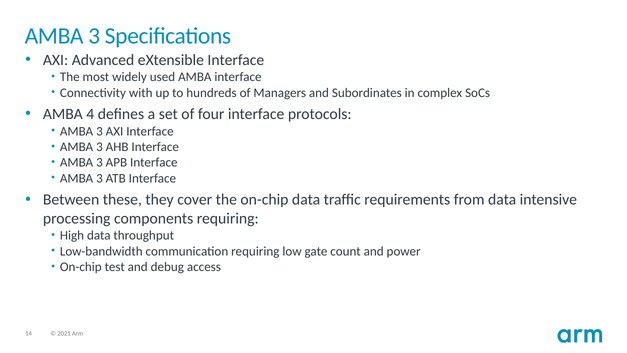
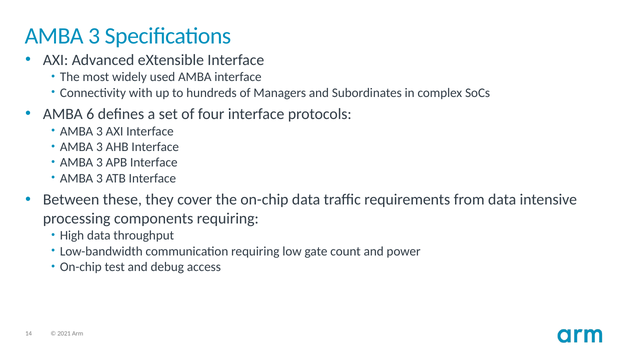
4: 4 -> 6
